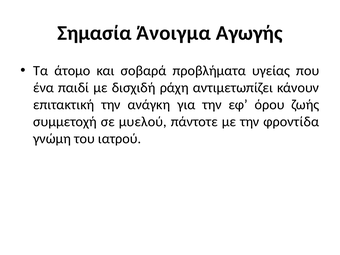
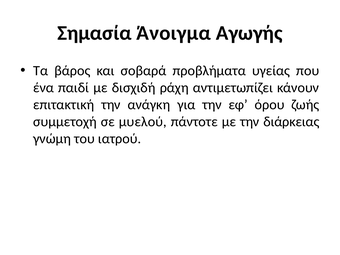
άτομο: άτομο -> βάρος
φροντίδα: φροντίδα -> διάρκειας
